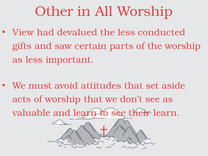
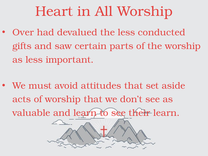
Other: Other -> Heart
View: View -> Over
